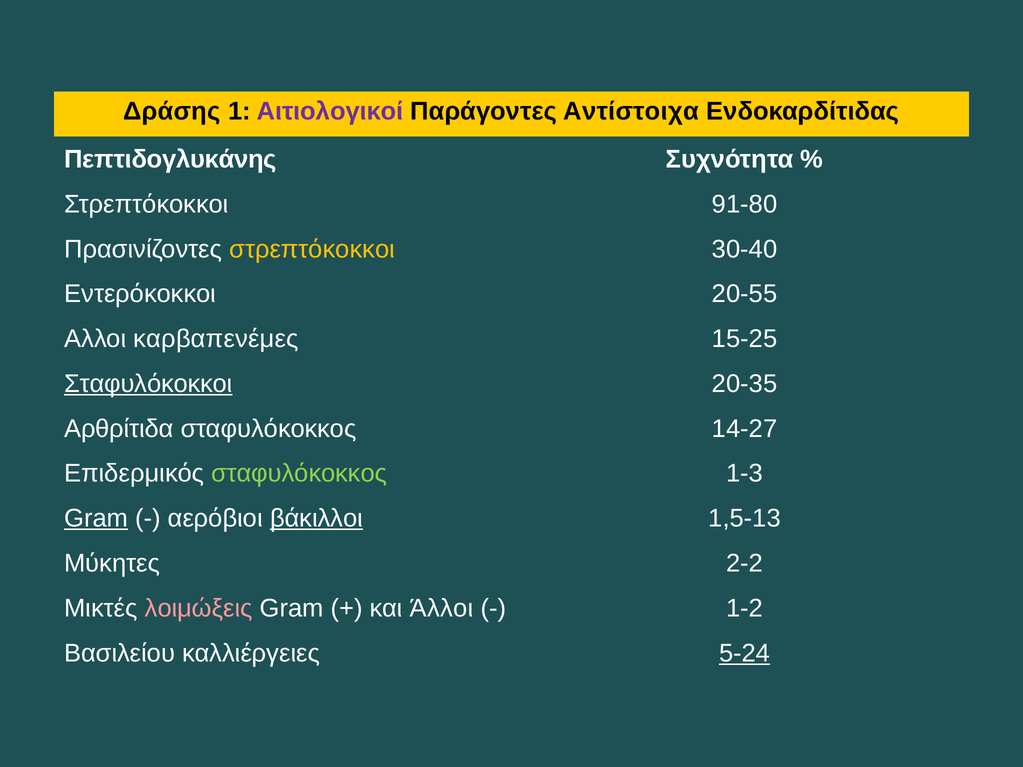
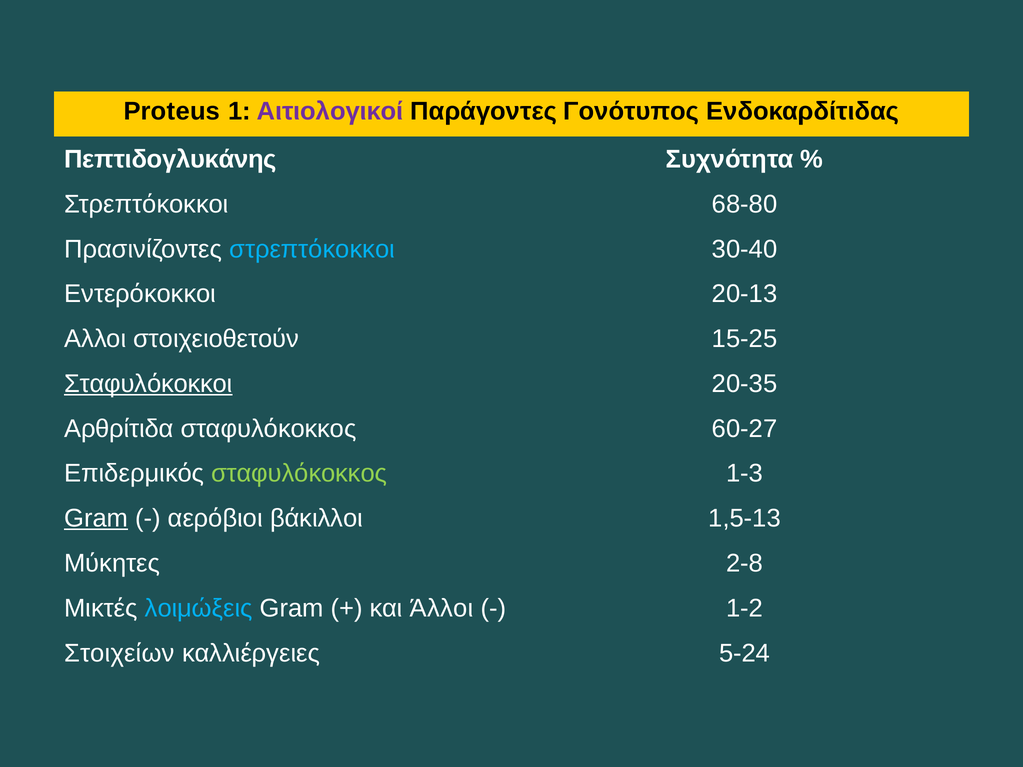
Δράσης: Δράσης -> Proteus
Αντίστοιχα: Αντίστοιχα -> Γονότυπος
91-80: 91-80 -> 68-80
στρεπτόκοκκοι at (312, 249) colour: yellow -> light blue
20-55: 20-55 -> 20-13
καρβαπενέμες: καρβαπενέμες -> στοιχειοθετούν
14-27: 14-27 -> 60-27
βάκιλλοι underline: present -> none
2-2: 2-2 -> 2-8
λοιμώξεις colour: pink -> light blue
Βασιλείου: Βασιλείου -> Στοιχείων
5-24 underline: present -> none
